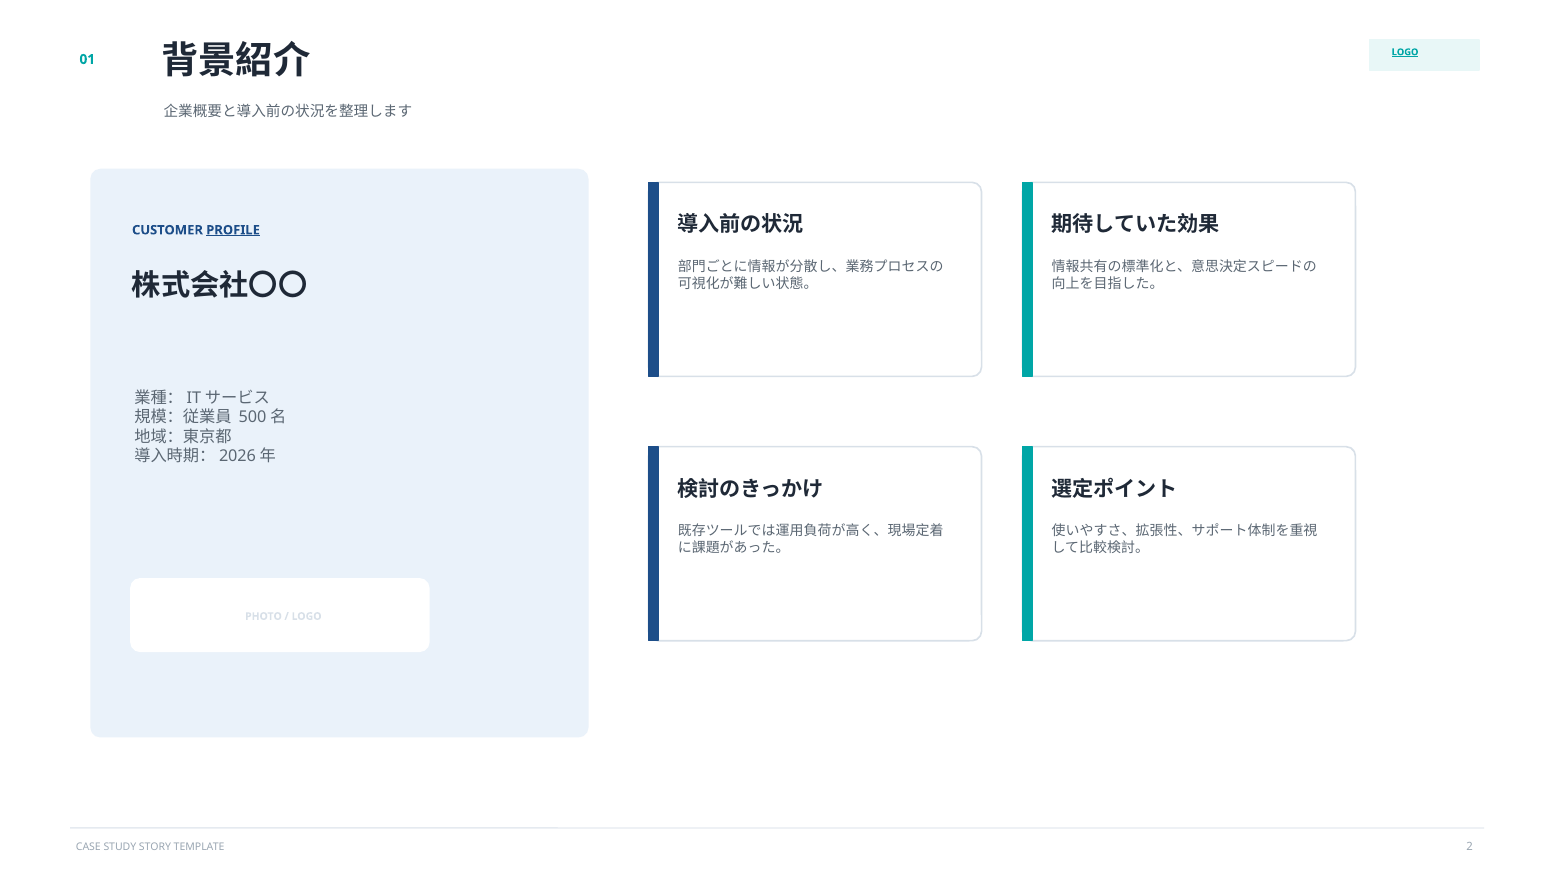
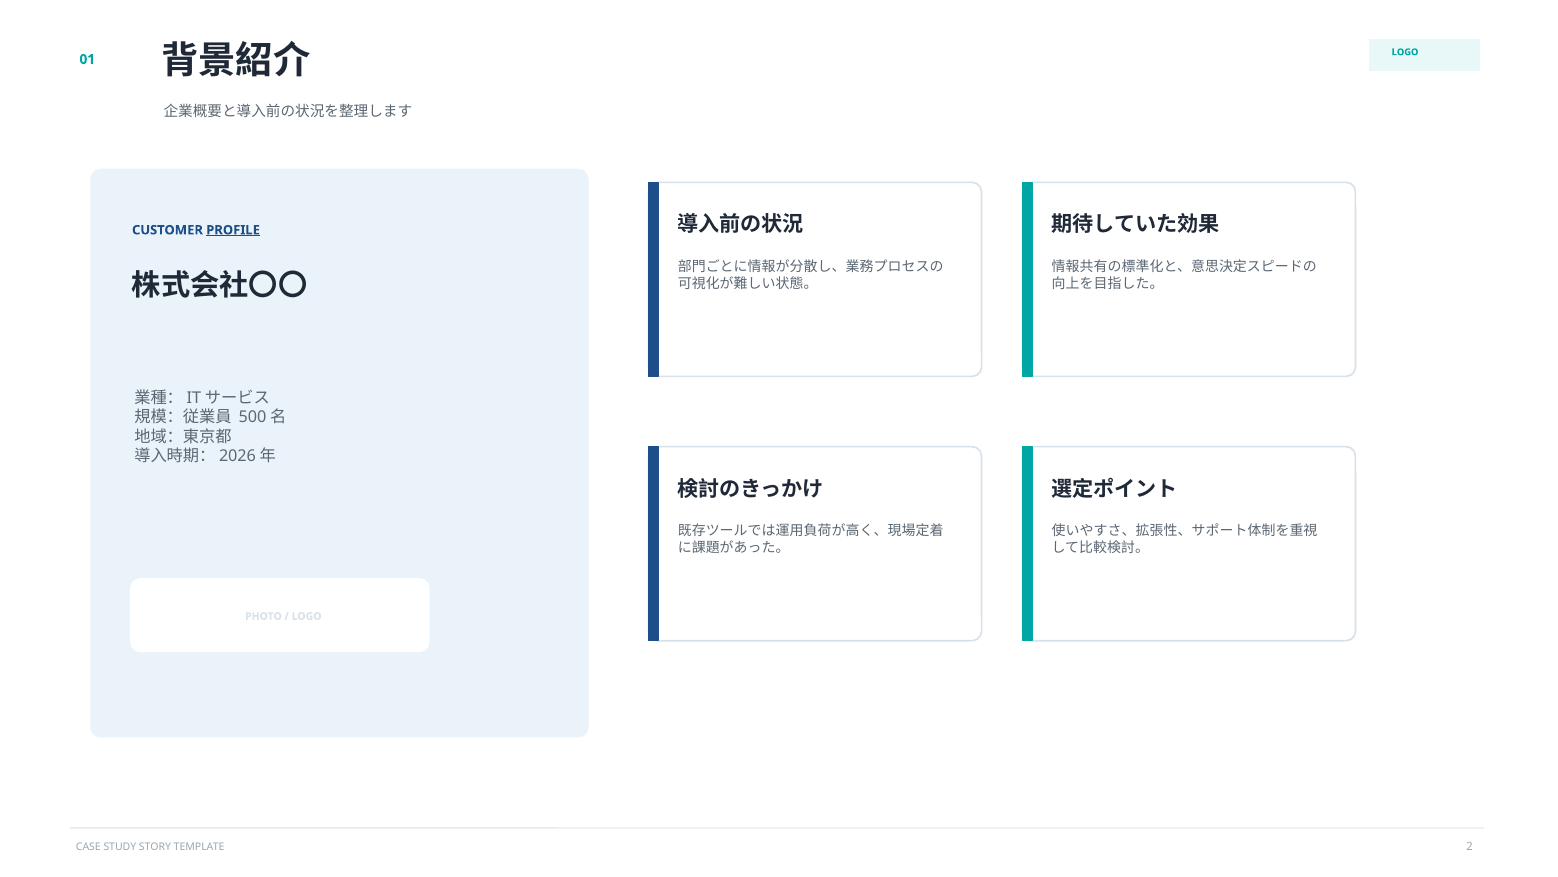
LOGO at (1405, 52) underline: present -> none
